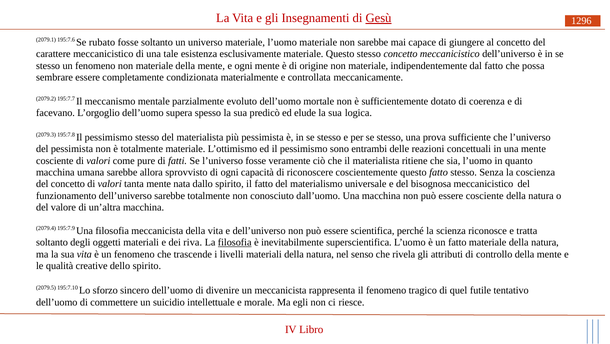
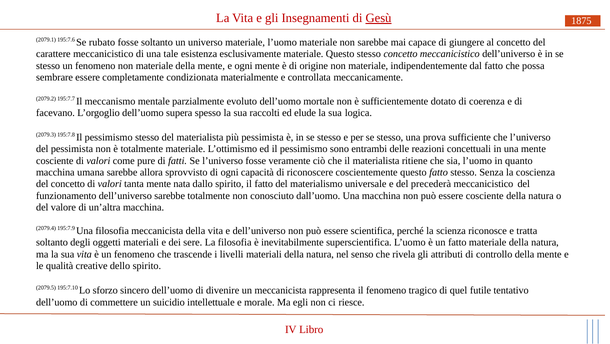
1296: 1296 -> 1875
predicò: predicò -> raccolti
bisognosa: bisognosa -> precederà
riva: riva -> sere
filosofia at (235, 242) underline: present -> none
